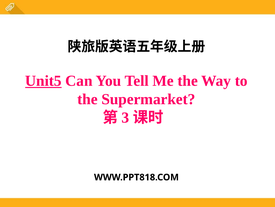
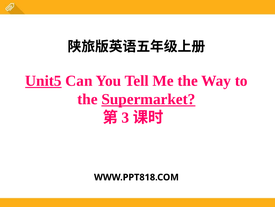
Supermarket underline: none -> present
